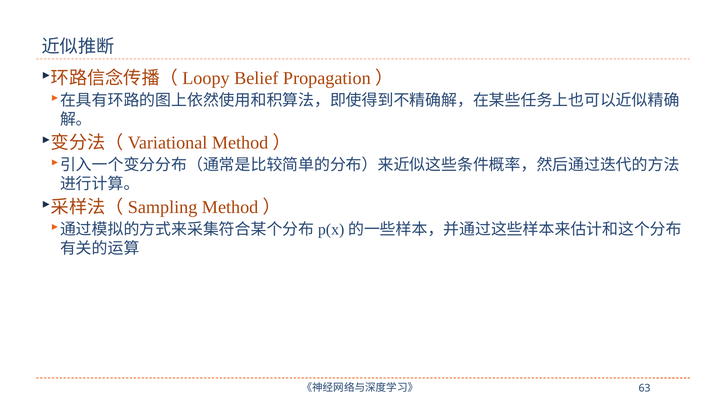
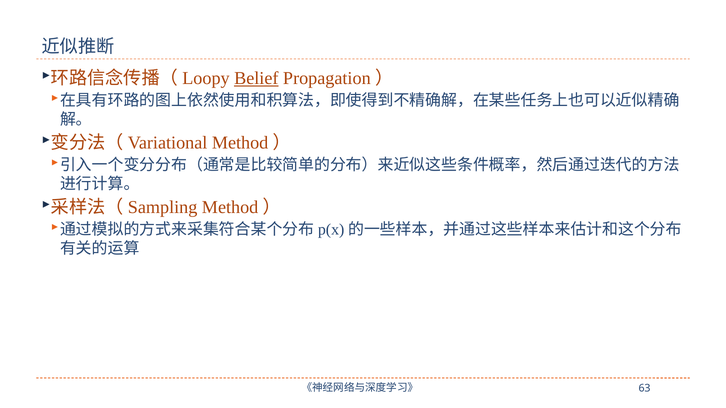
Belief underline: none -> present
